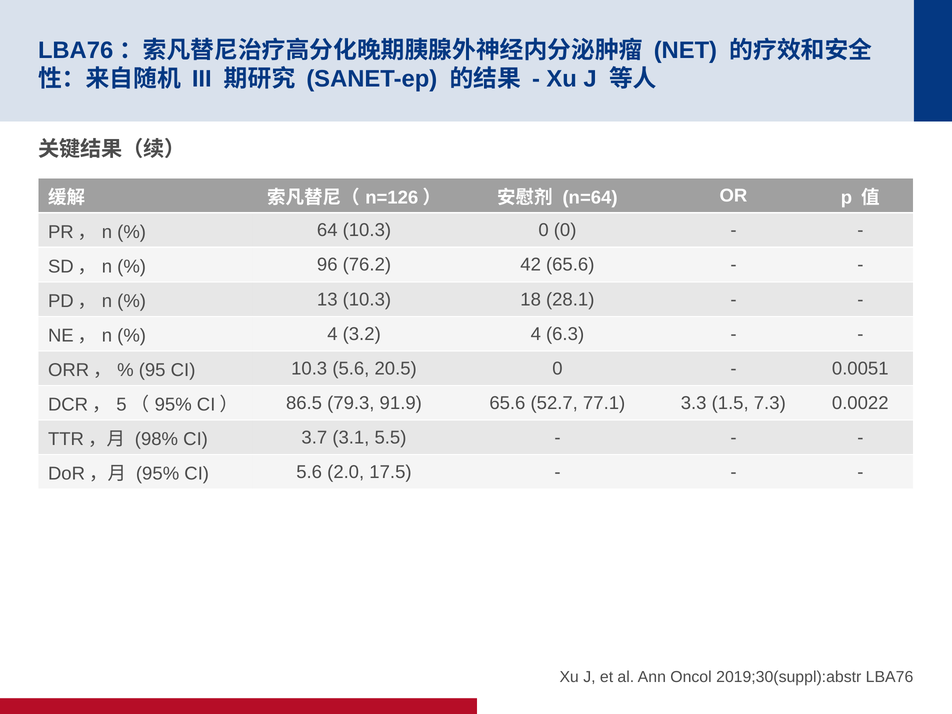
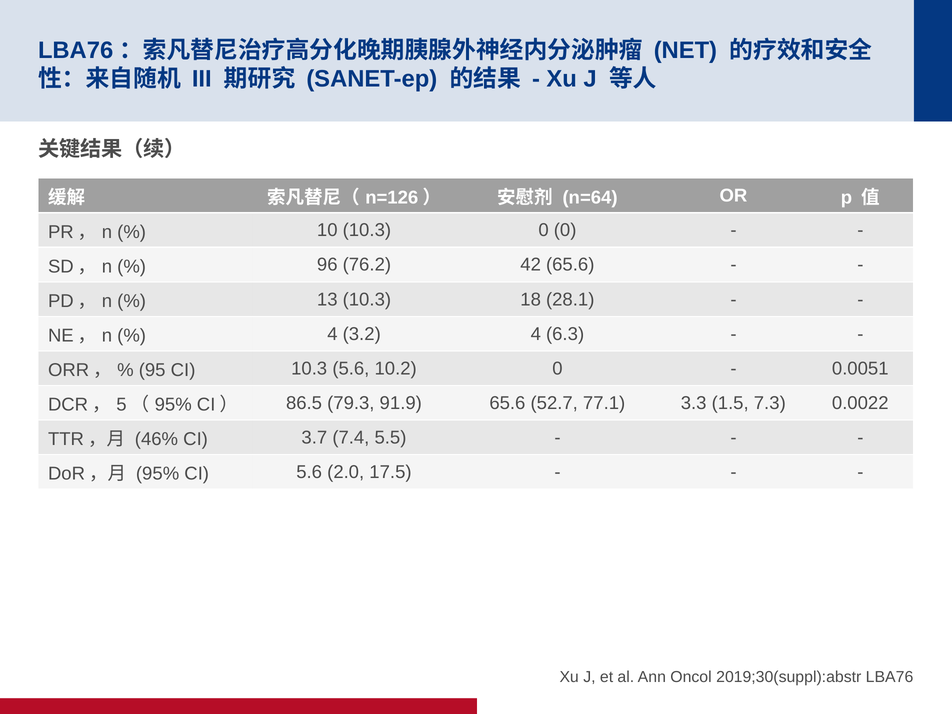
64: 64 -> 10
20.5: 20.5 -> 10.2
98%: 98% -> 46%
3.1: 3.1 -> 7.4
